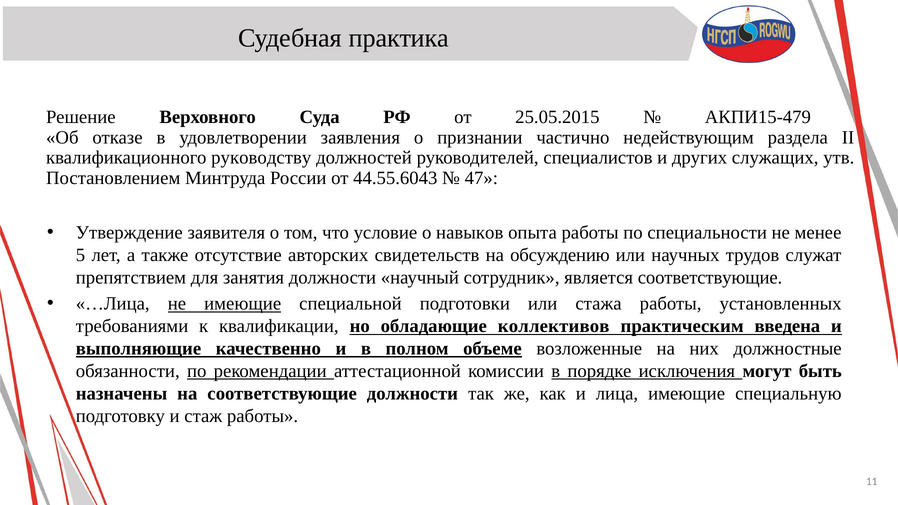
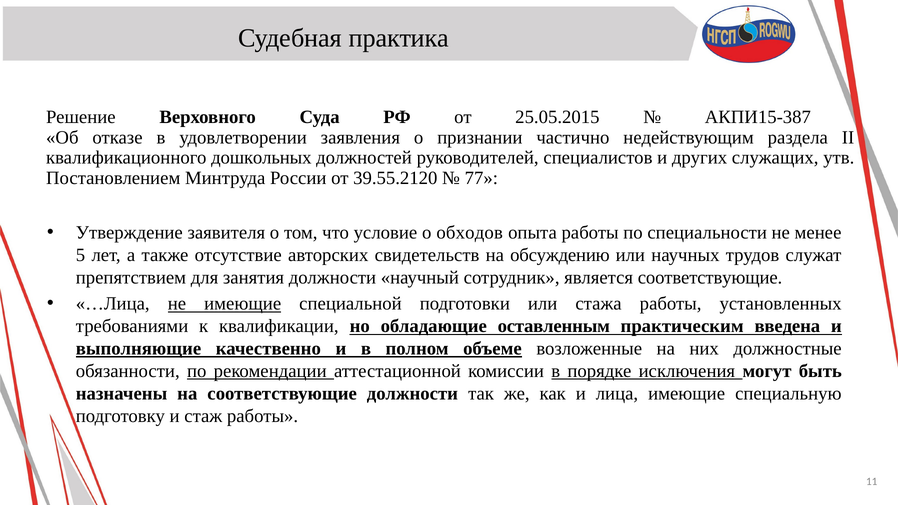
АКПИ15-479: АКПИ15-479 -> АКПИ15-387
руководству: руководству -> дошкольных
44.55.6043: 44.55.6043 -> 39.55.2120
47: 47 -> 77
навыков: навыков -> обходов
коллективов: коллективов -> оставленным
